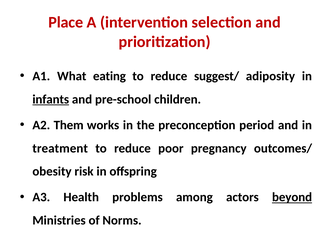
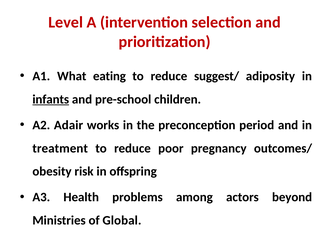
Place: Place -> Level
Them: Them -> Adair
beyond underline: present -> none
Norms: Norms -> Global
